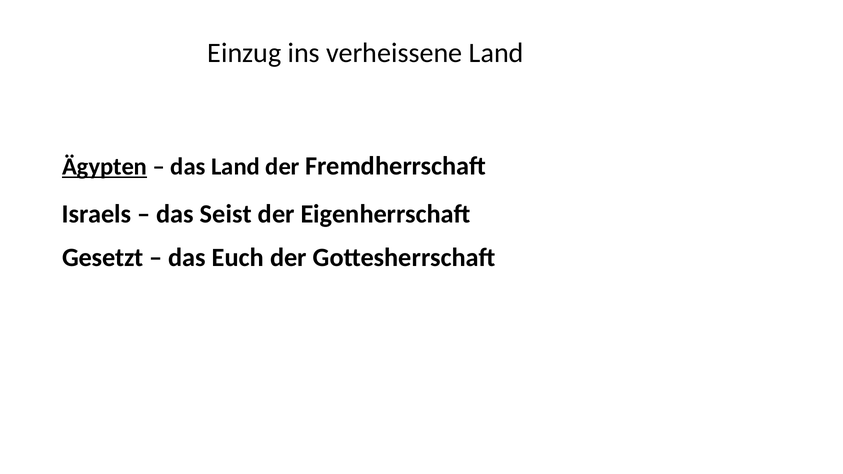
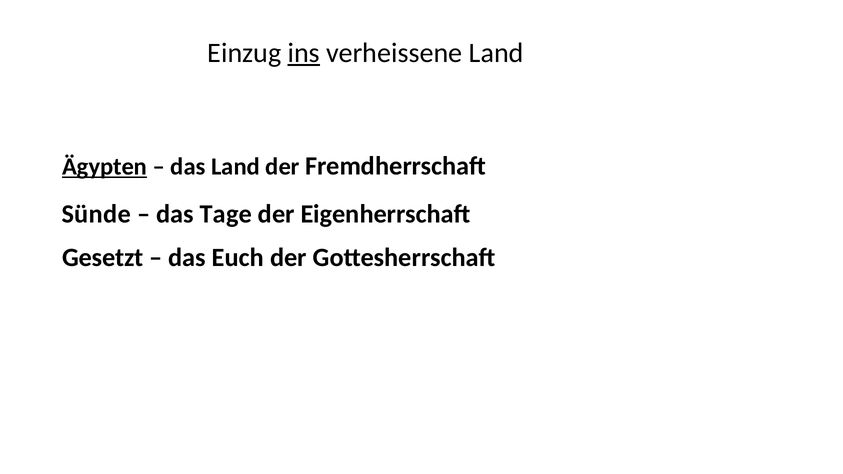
ins underline: none -> present
Israels: Israels -> Sünde
Seist: Seist -> Tage
